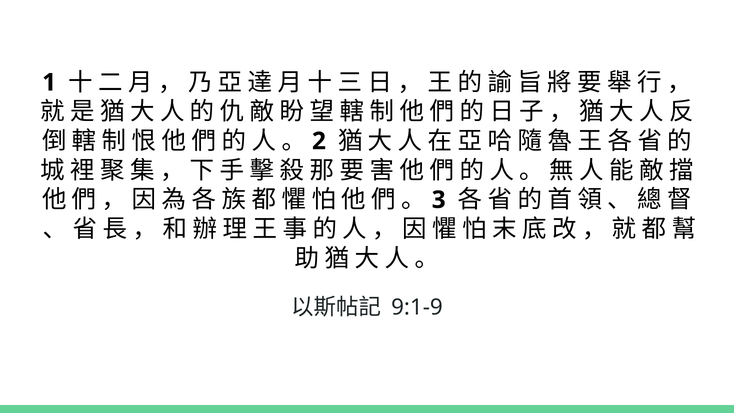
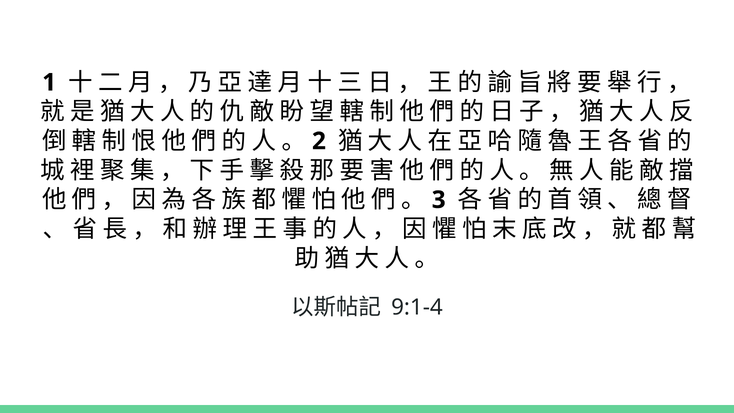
9:1-9: 9:1-9 -> 9:1-4
